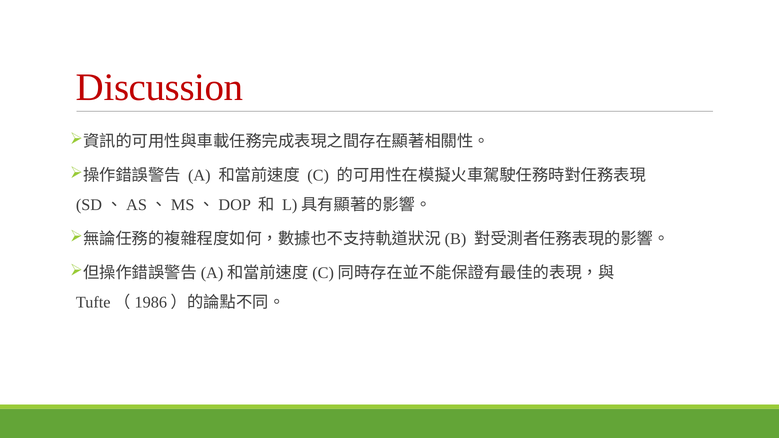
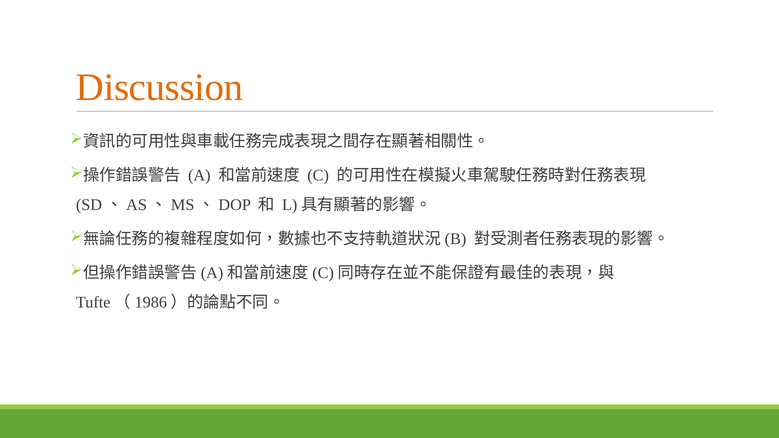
Discussion colour: red -> orange
